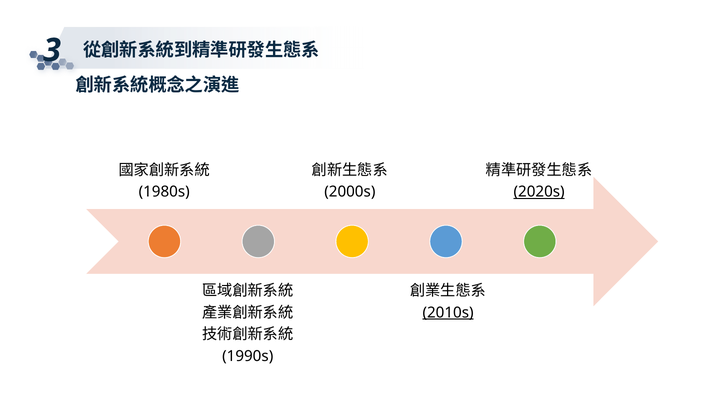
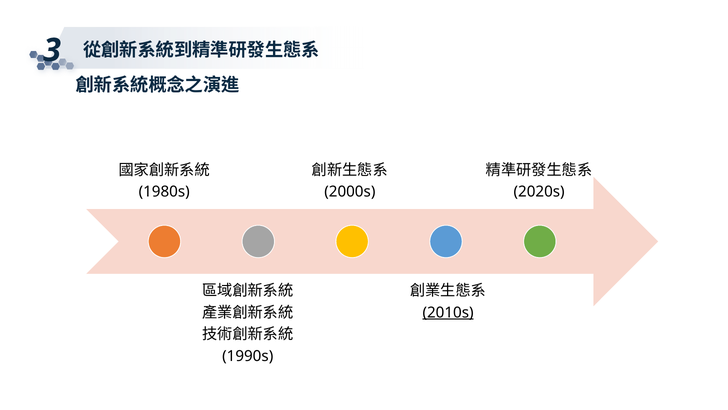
2020s underline: present -> none
